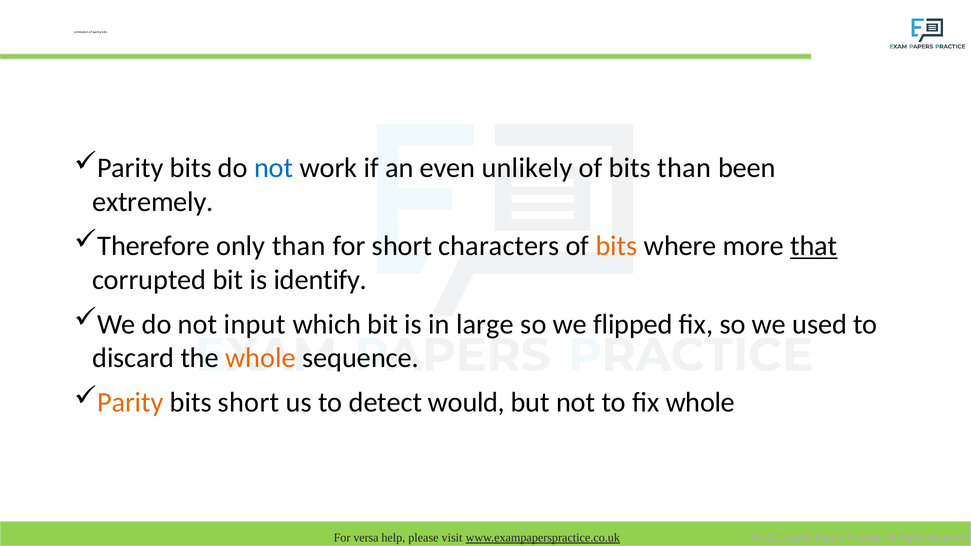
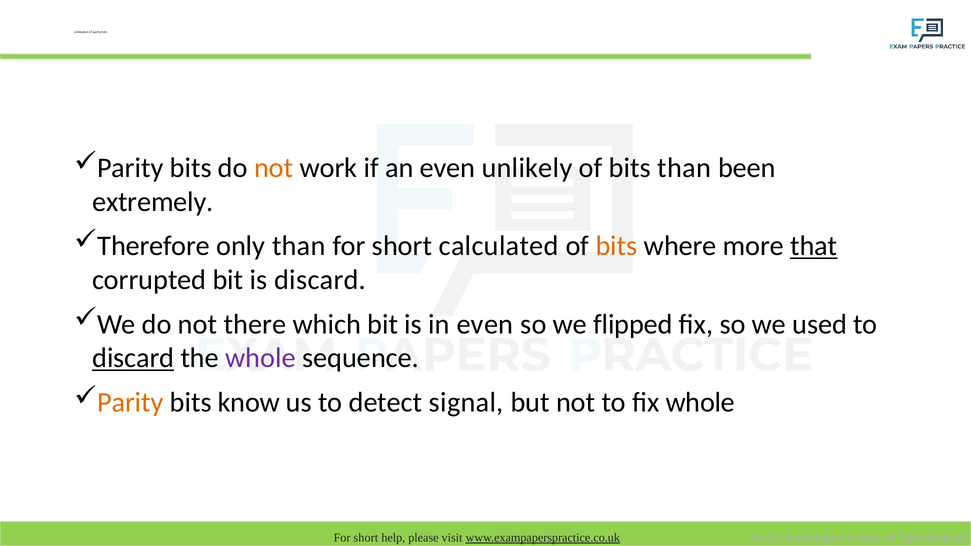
not at (274, 168) colour: blue -> orange
characters: characters -> calculated
is identify: identify -> discard
input: input -> there
in large: large -> even
discard at (133, 358) underline: none -> present
whole at (261, 358) colour: orange -> purple
bits short: short -> know
would: would -> signal
versa at (366, 538): versa -> short
